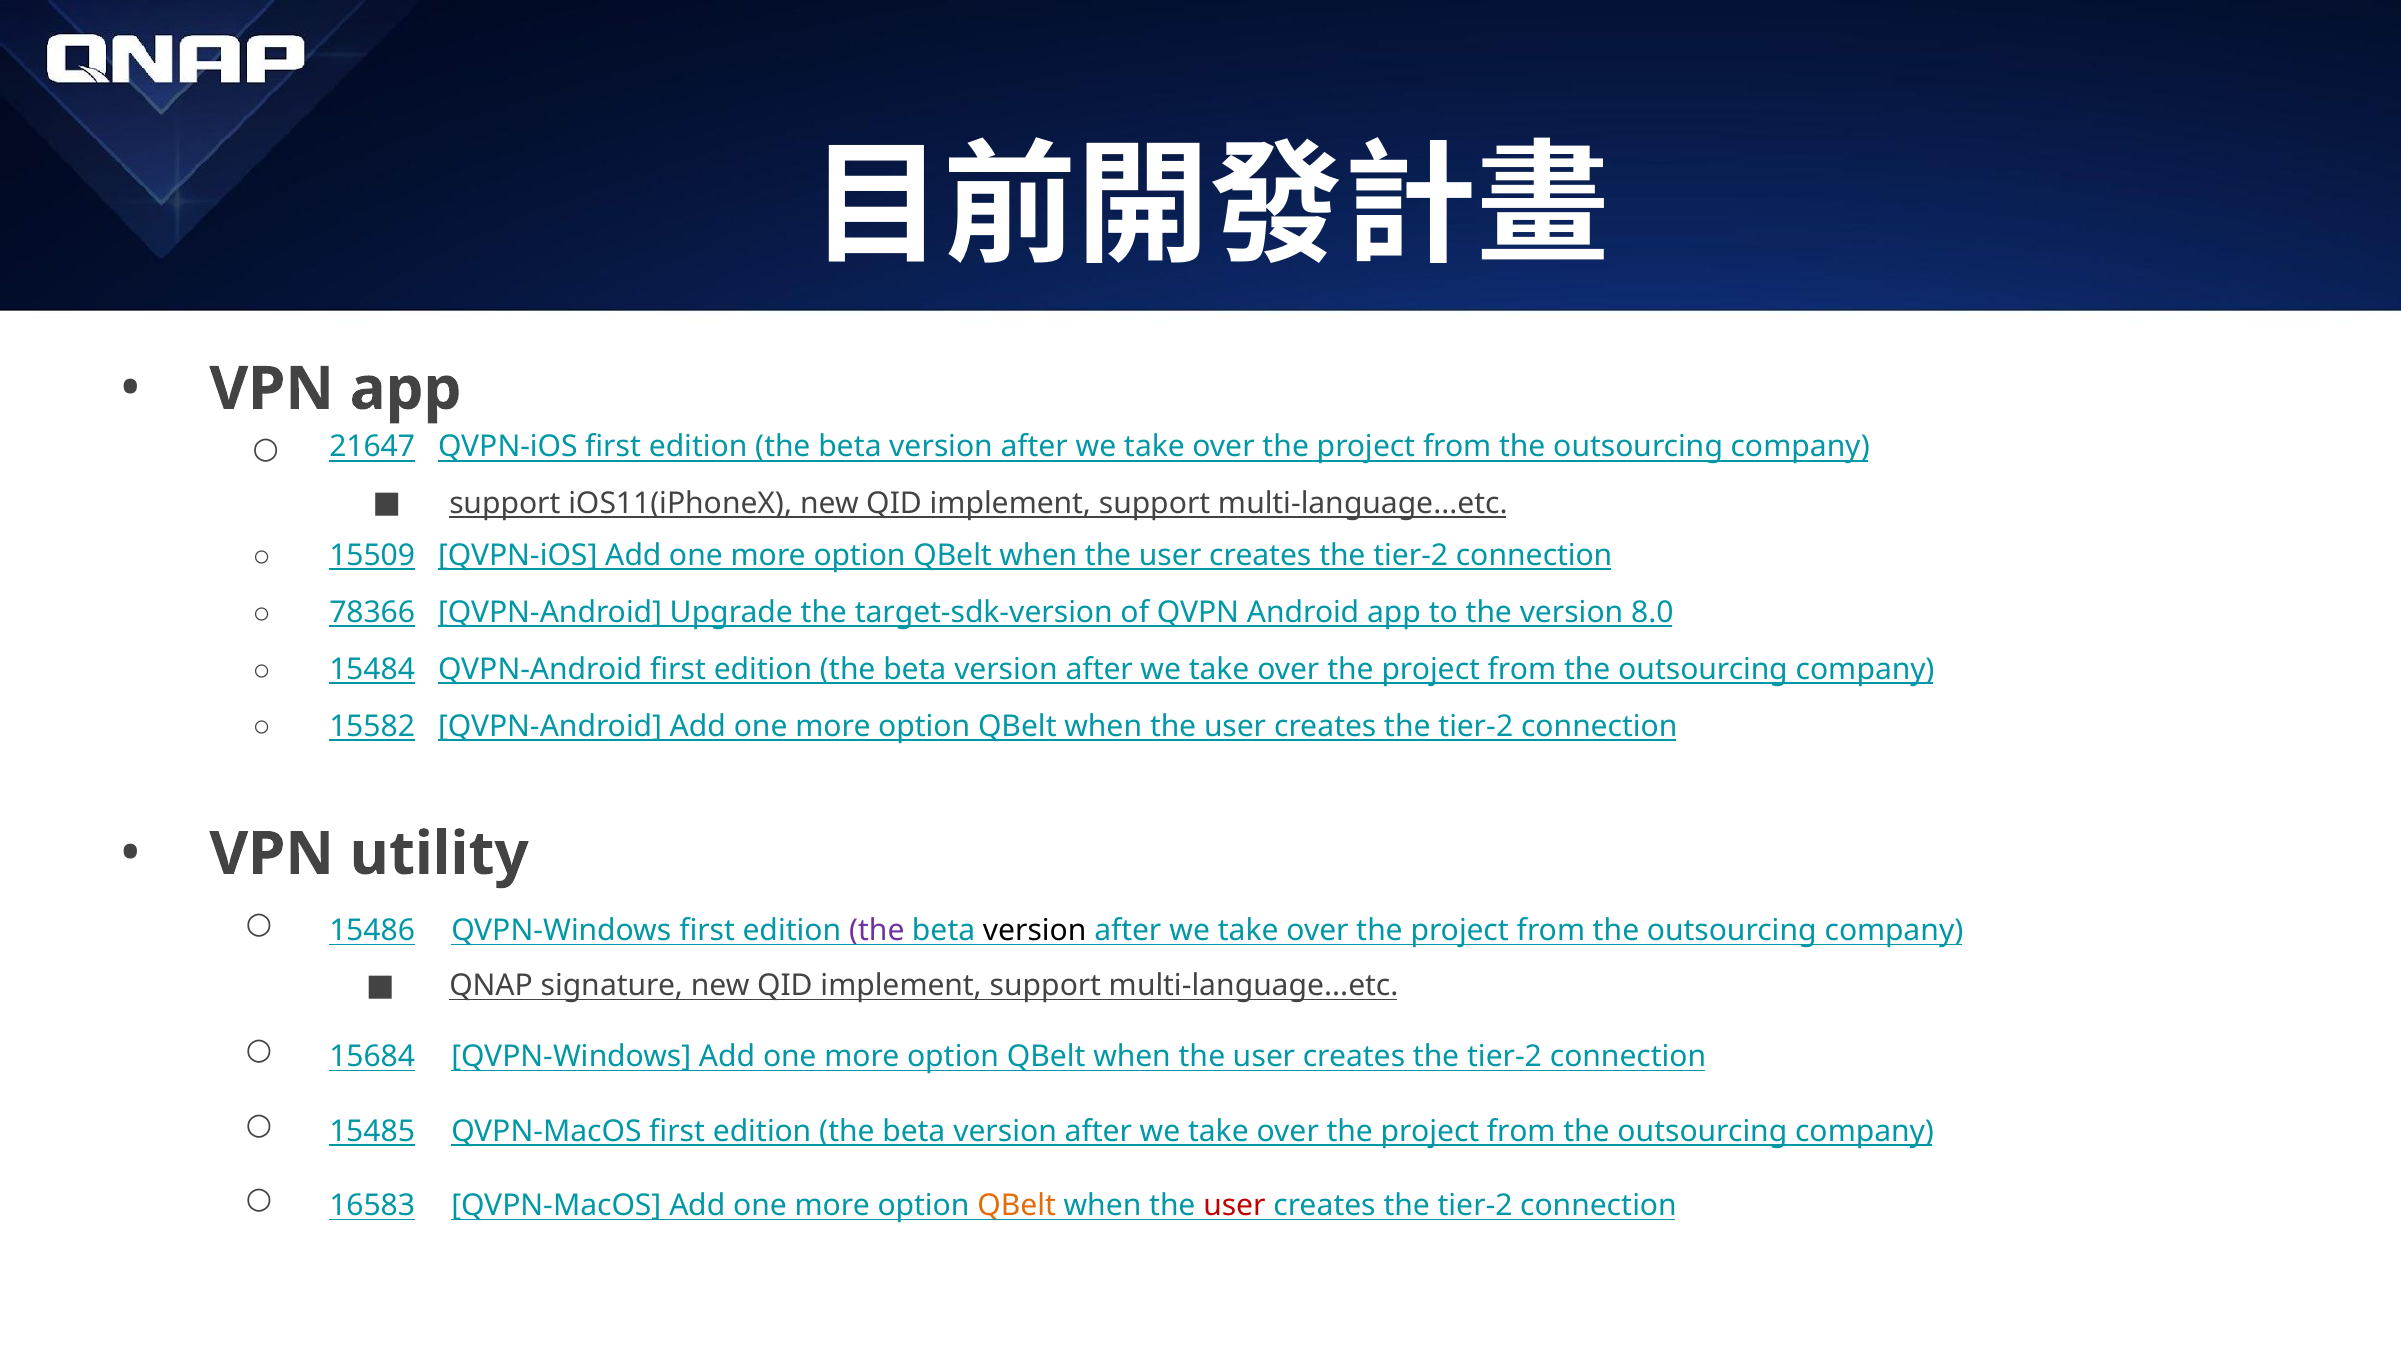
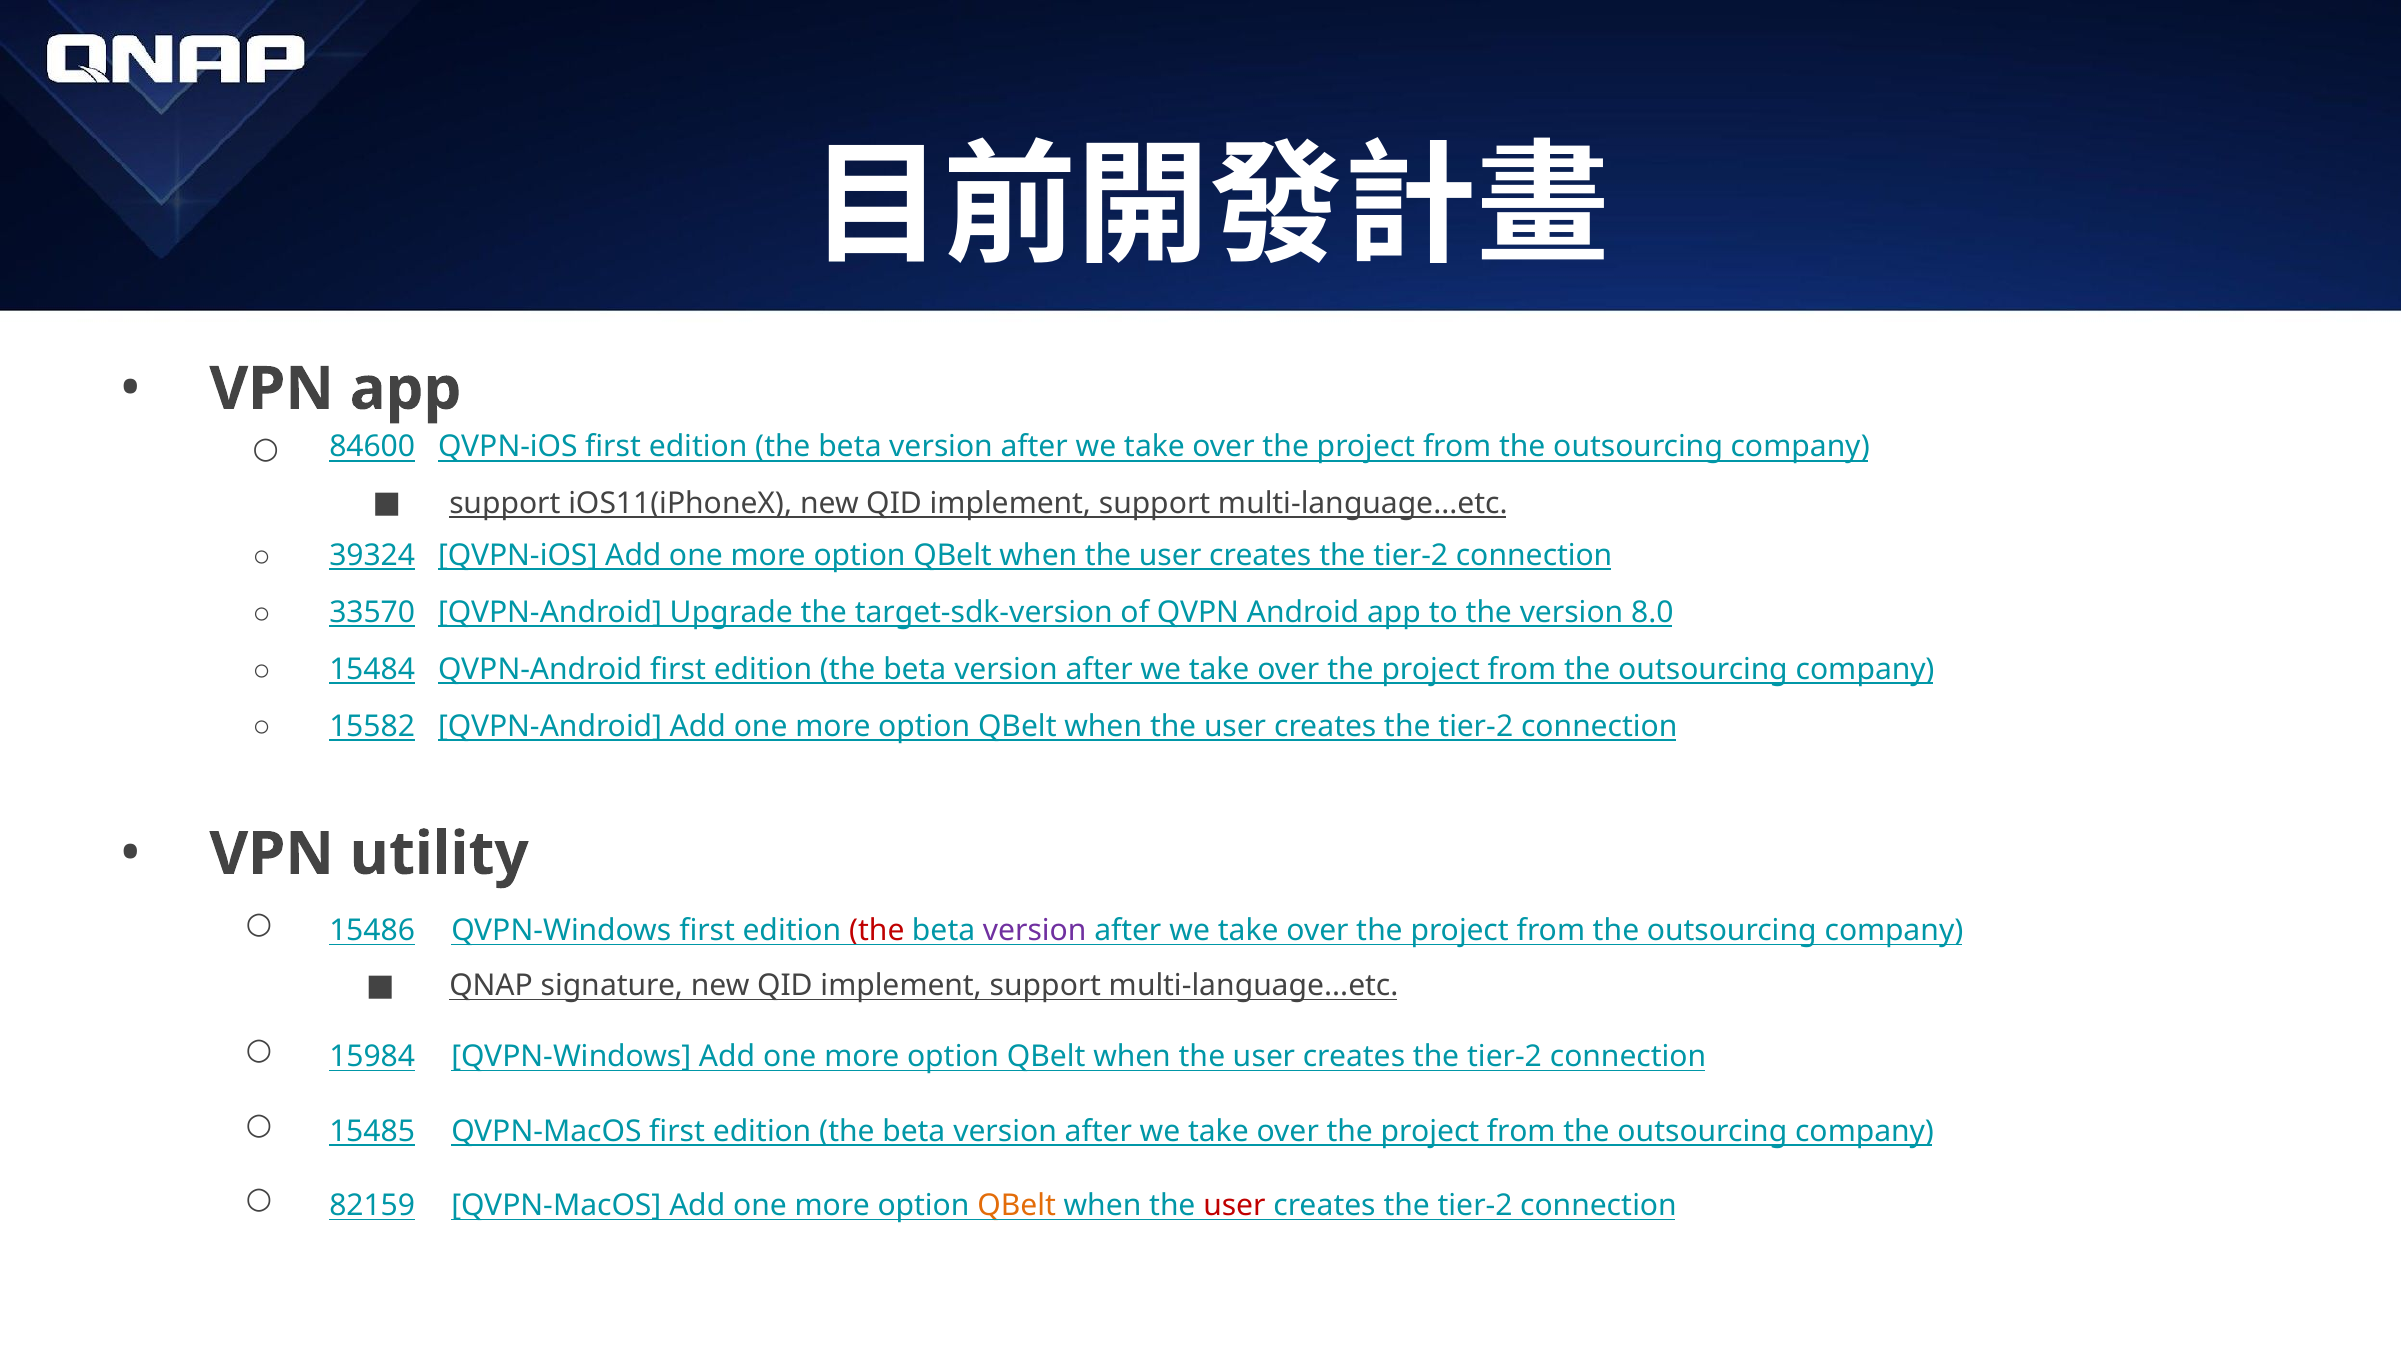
21647: 21647 -> 84600
15509: 15509 -> 39324
78366: 78366 -> 33570
the at (877, 931) colour: purple -> red
version at (1035, 931) colour: black -> purple
15684: 15684 -> 15984
16583: 16583 -> 82159
